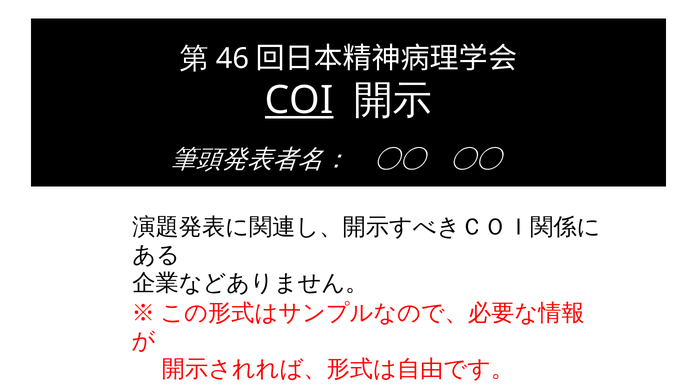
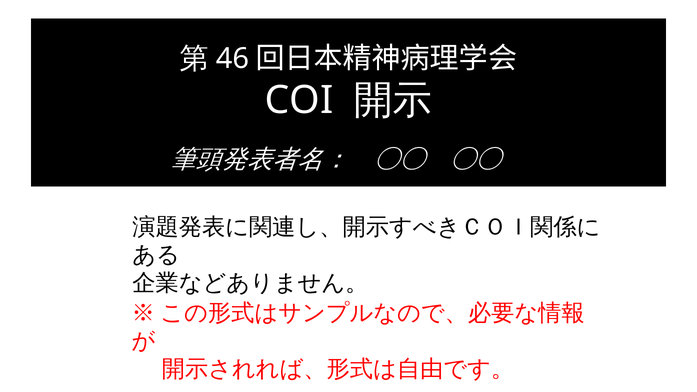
COI underline: present -> none
